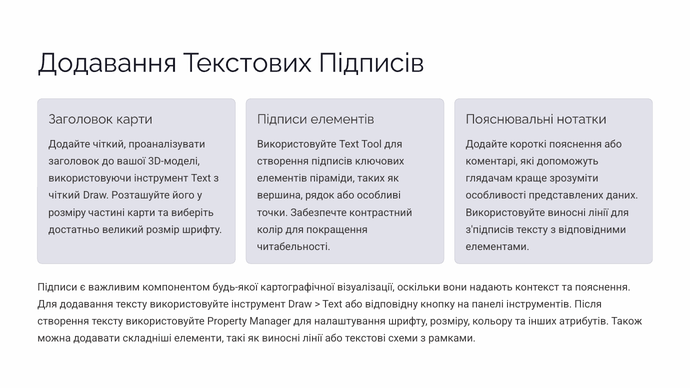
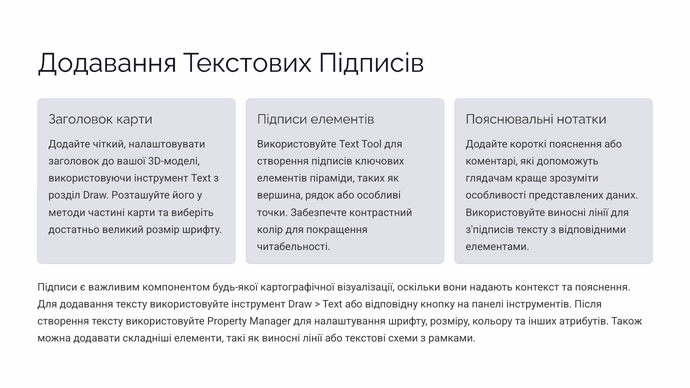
проаналізувати: проаналізувати -> налаштовувати
чіткий at (64, 196): чіткий -> розділ
розміру at (67, 213): розміру -> методи
